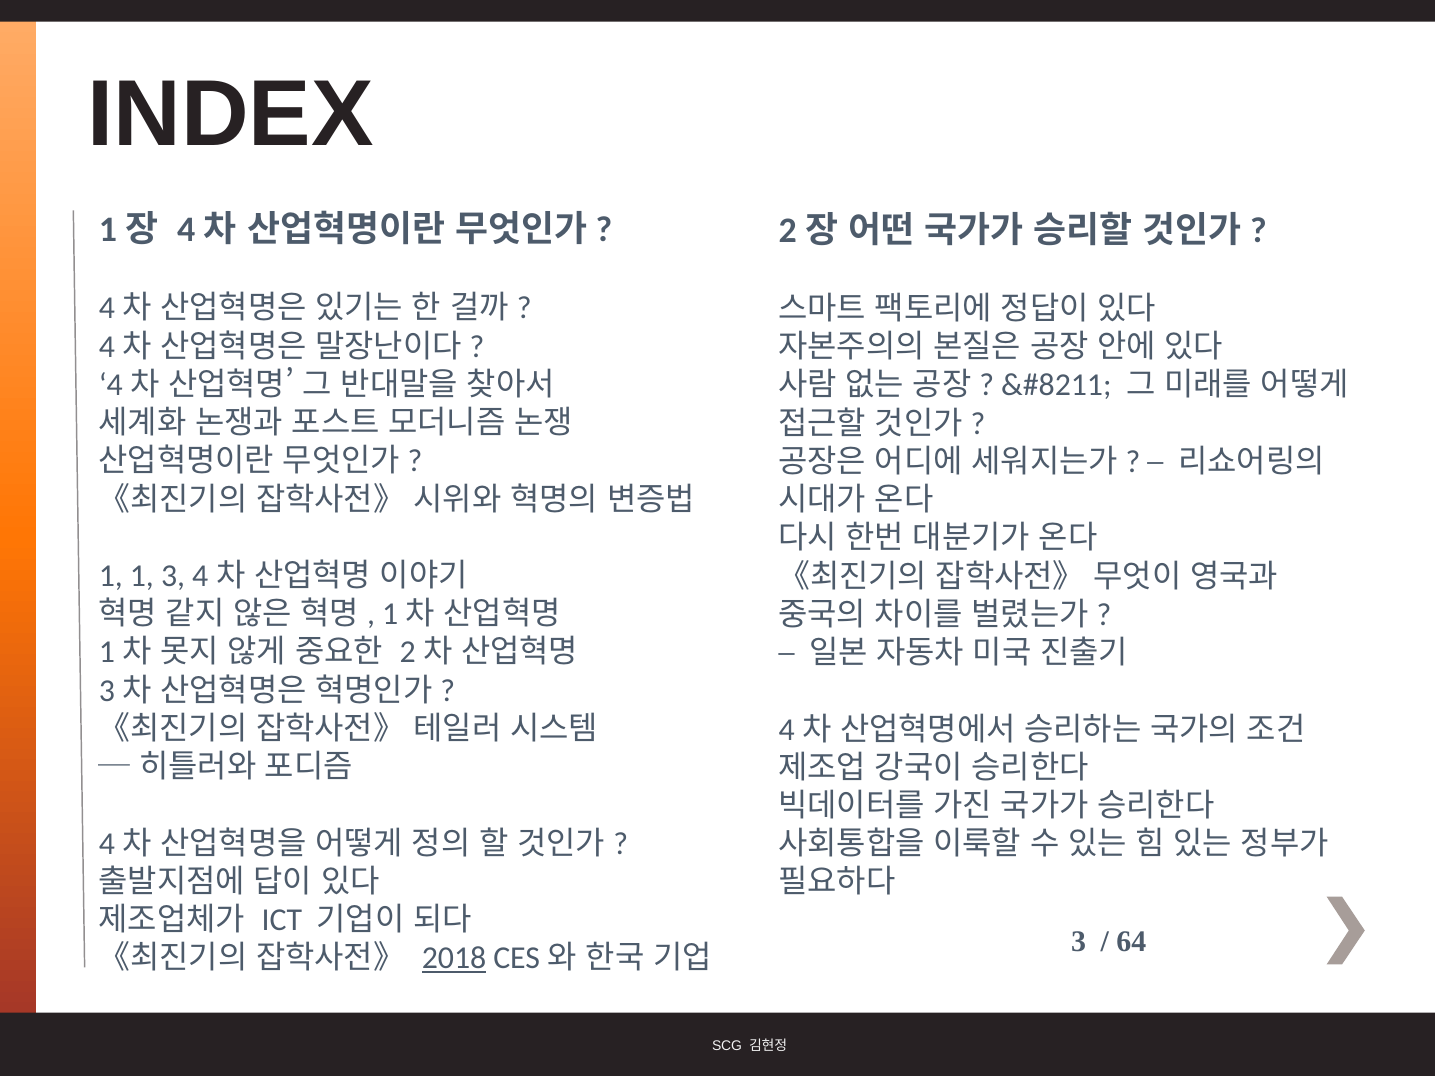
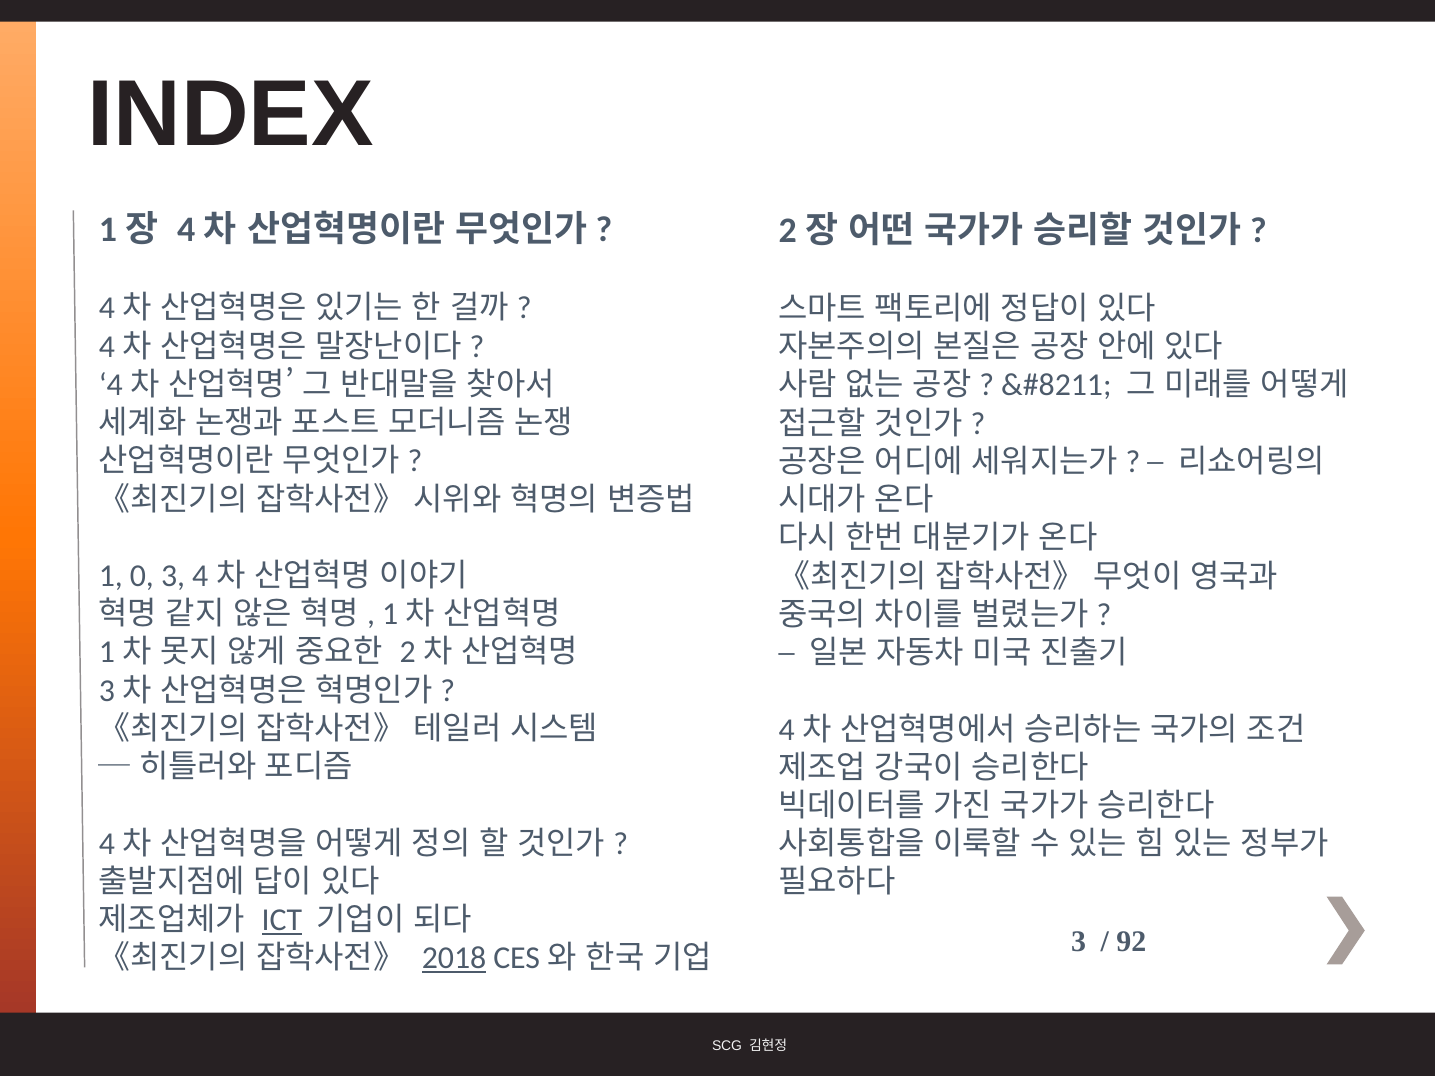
1 1: 1 -> 0
ICT underline: none -> present
64: 64 -> 92
